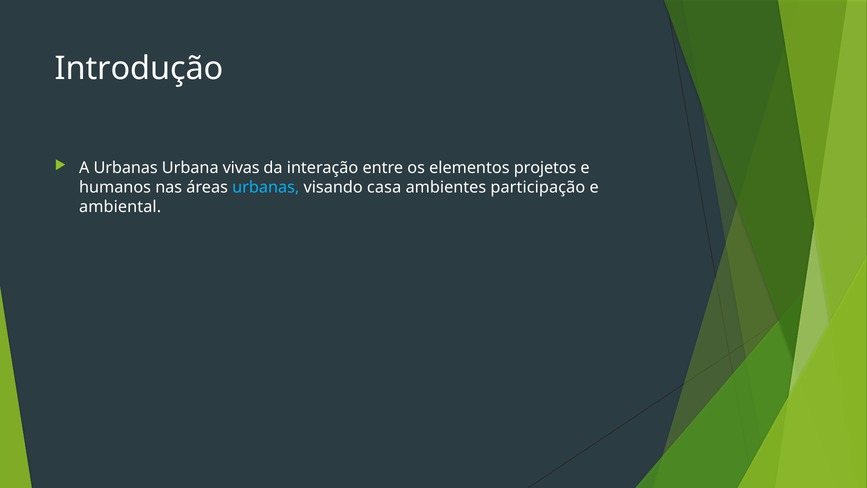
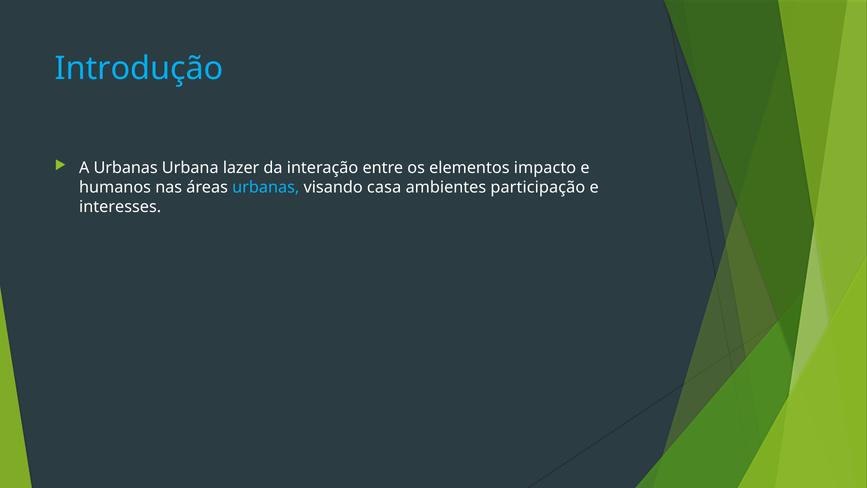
Introdução colour: white -> light blue
vivas: vivas -> lazer
projetos: projetos -> impacto
ambiental: ambiental -> interesses
